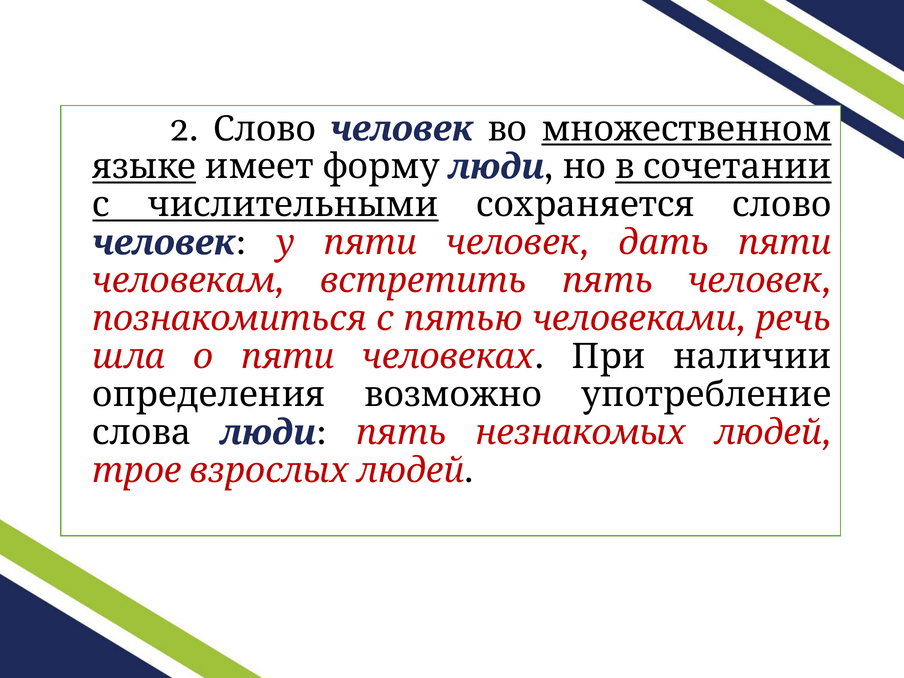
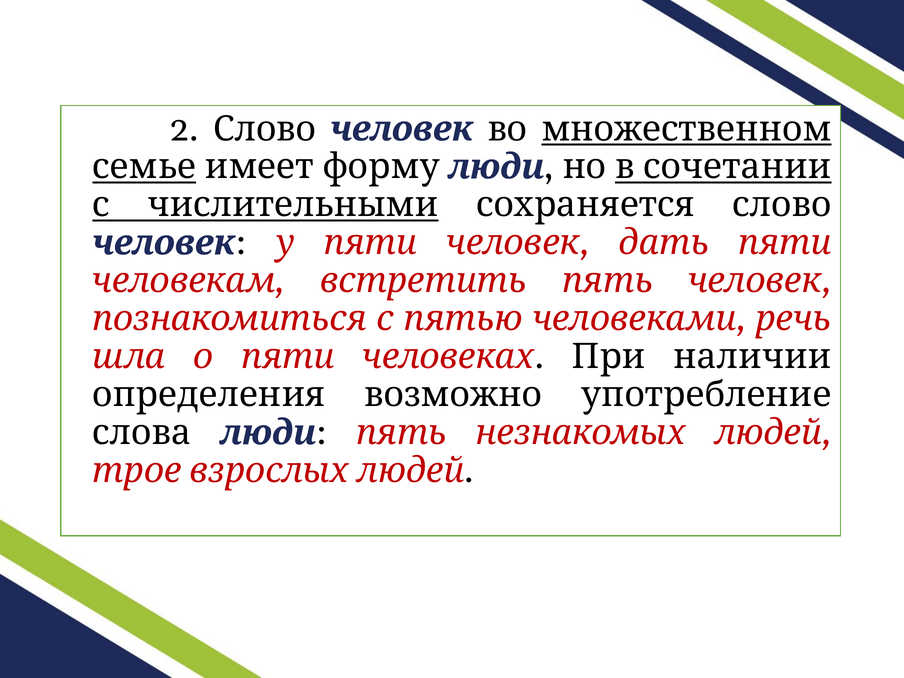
языке: языке -> семье
